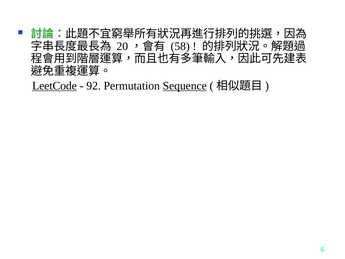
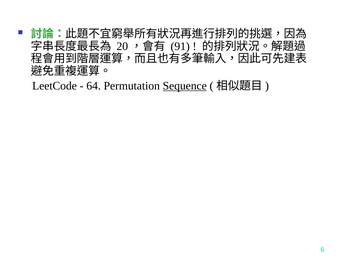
58: 58 -> 91
LeetCode underline: present -> none
92: 92 -> 64
